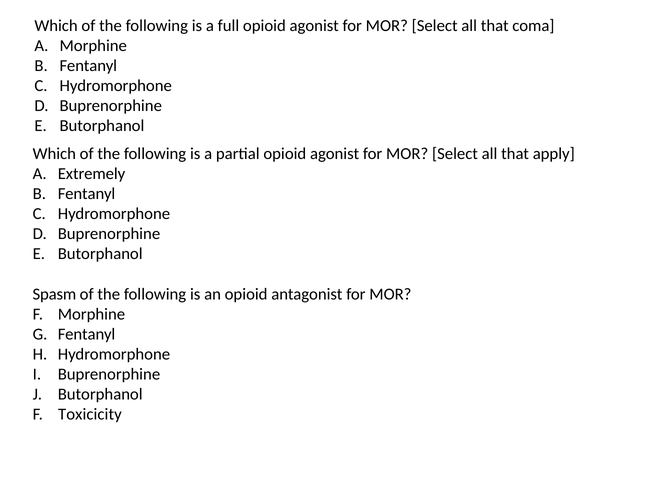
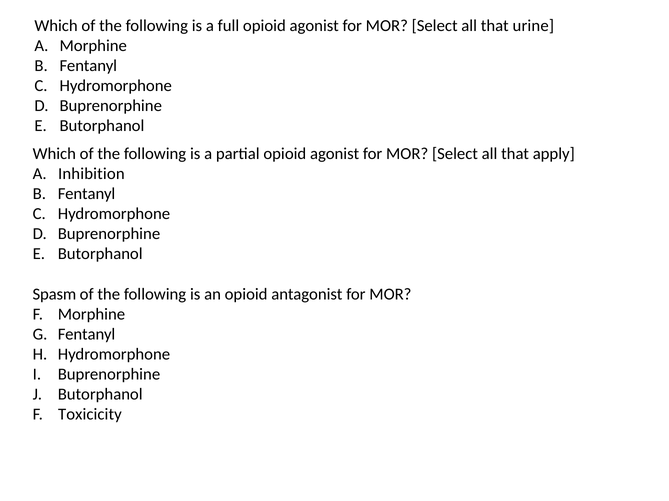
coma: coma -> urine
Extremely: Extremely -> Inhibition
